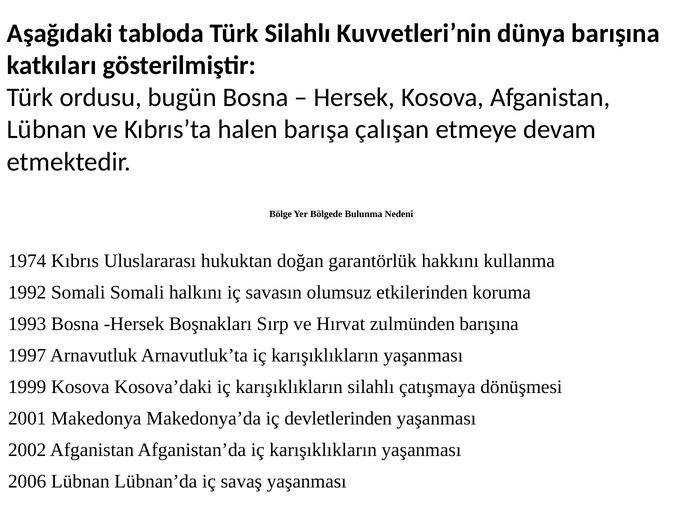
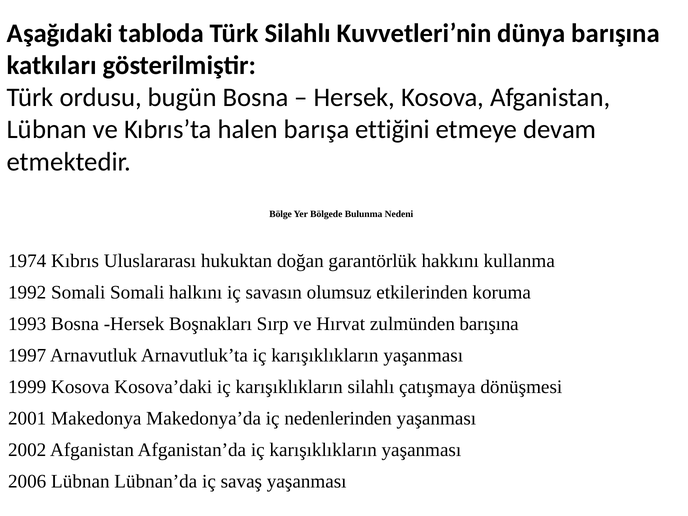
çalışan: çalışan -> ettiğini
devletlerinden: devletlerinden -> nedenlerinden
